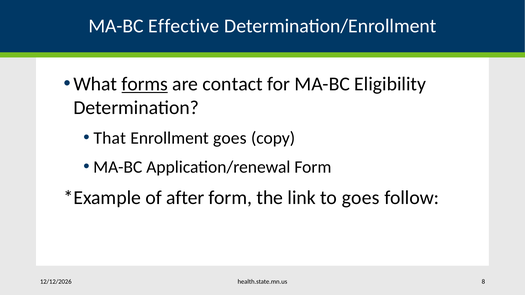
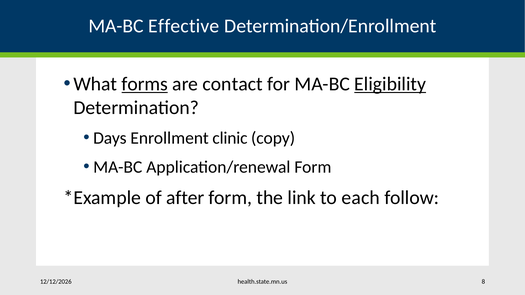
Eligibility underline: none -> present
That: That -> Days
Enrollment goes: goes -> clinic
to goes: goes -> each
